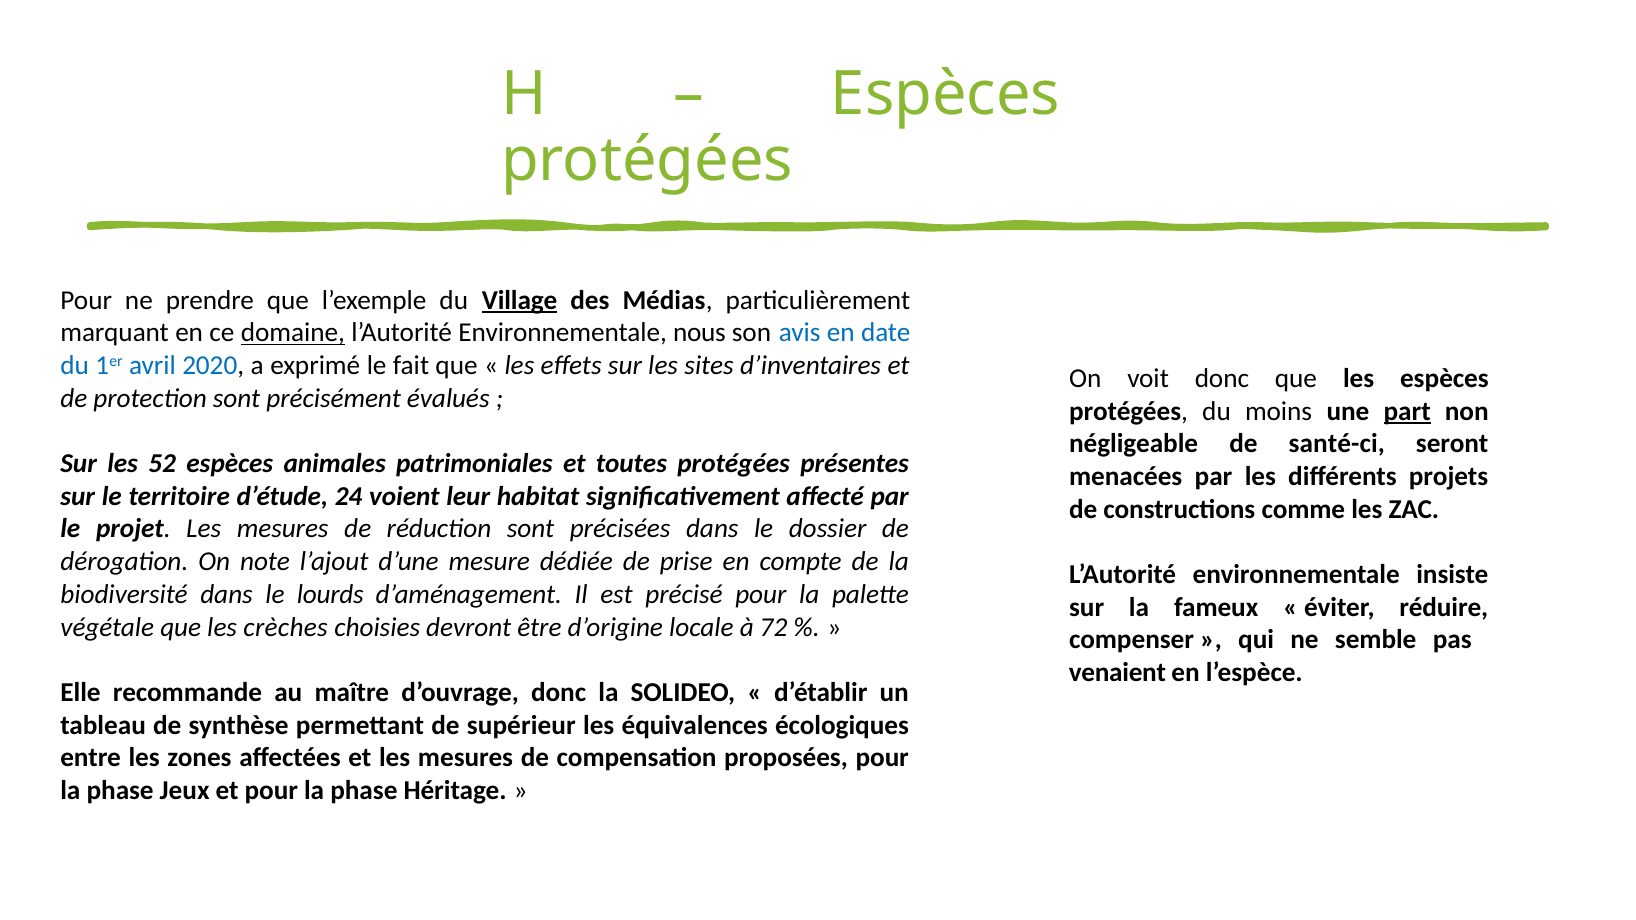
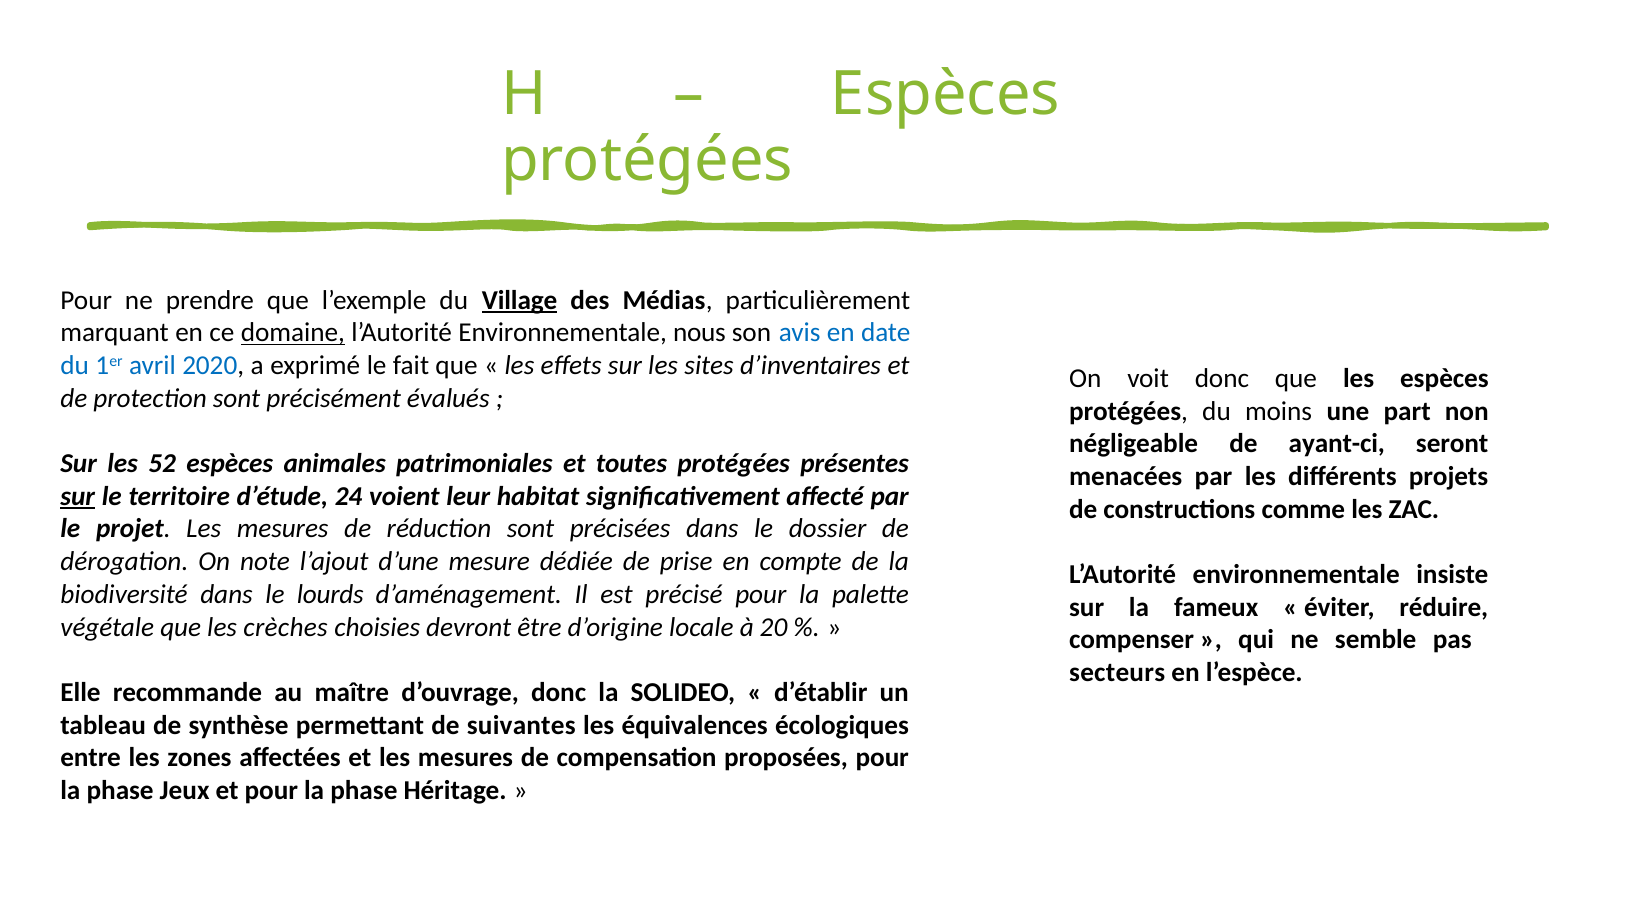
part underline: present -> none
santé-ci: santé-ci -> ayant-ci
sur at (78, 496) underline: none -> present
72: 72 -> 20
venaient: venaient -> secteurs
supérieur: supérieur -> suivantes
